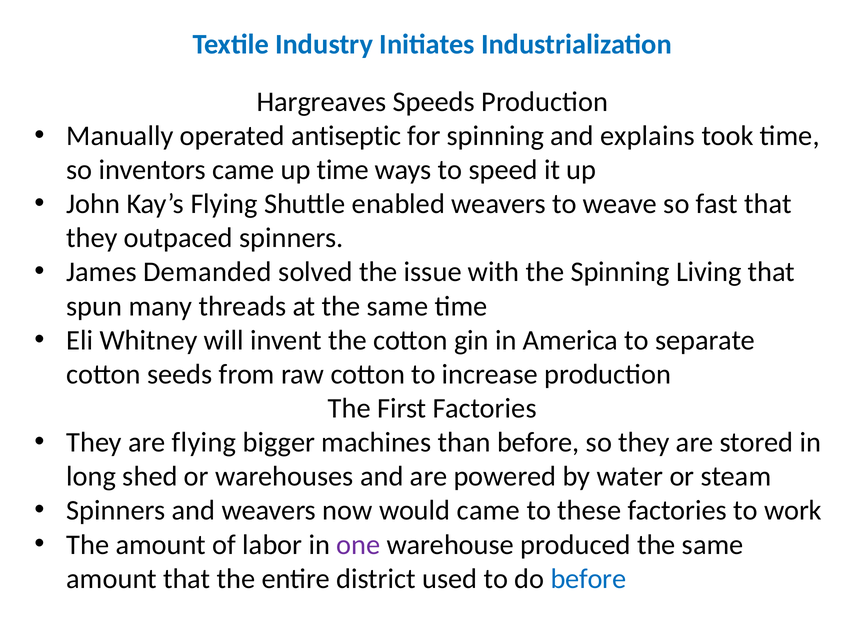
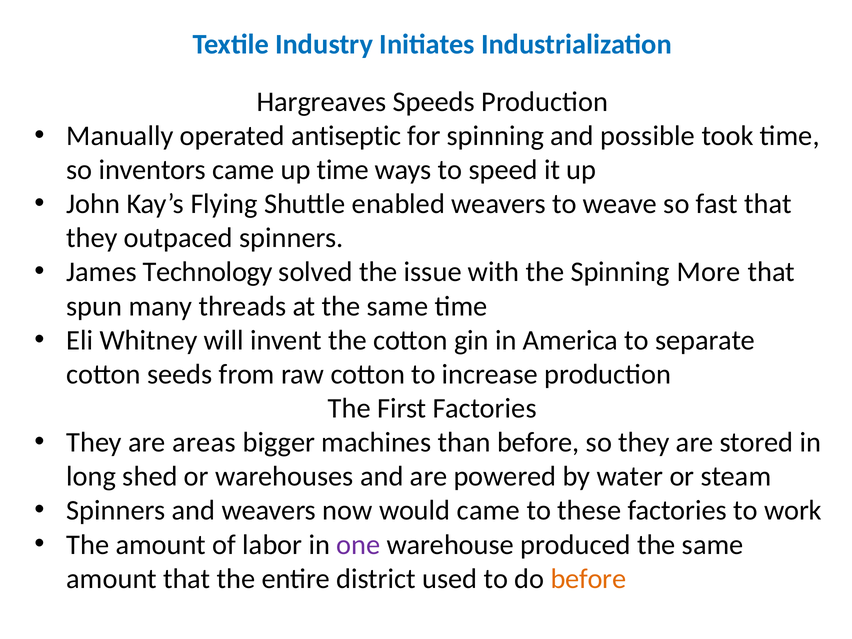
explains: explains -> possible
Demanded: Demanded -> Technology
Living: Living -> More
are flying: flying -> areas
before at (588, 579) colour: blue -> orange
